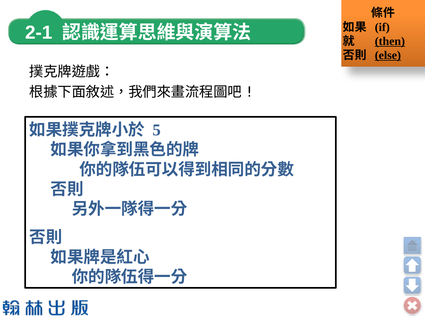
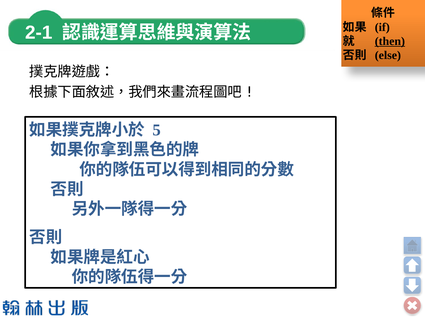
else underline: present -> none
